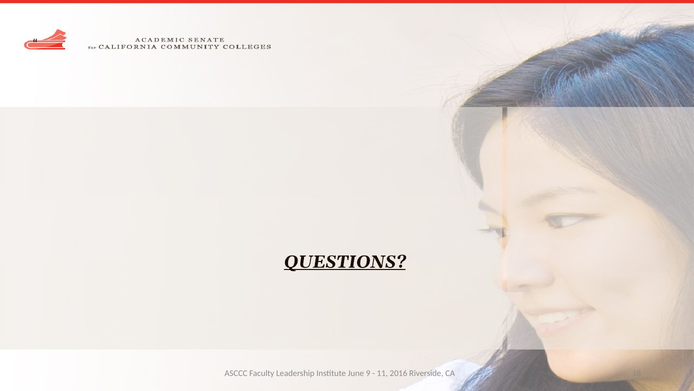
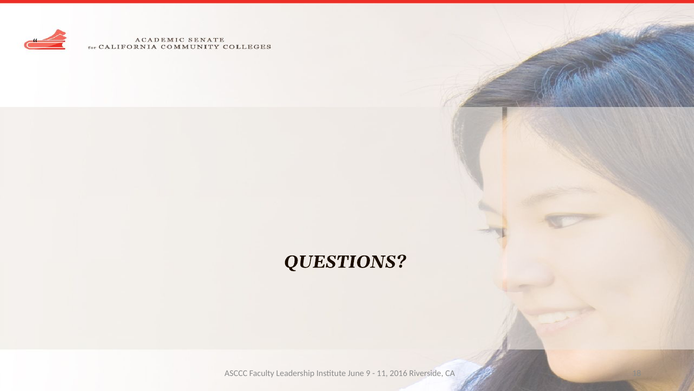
QUESTIONS underline: present -> none
